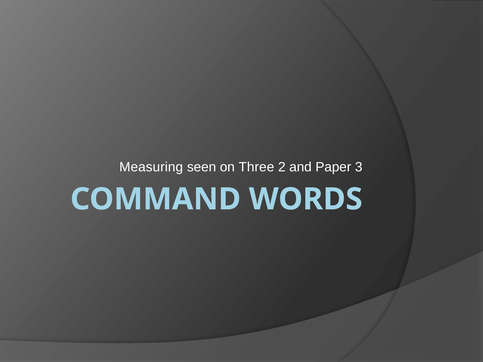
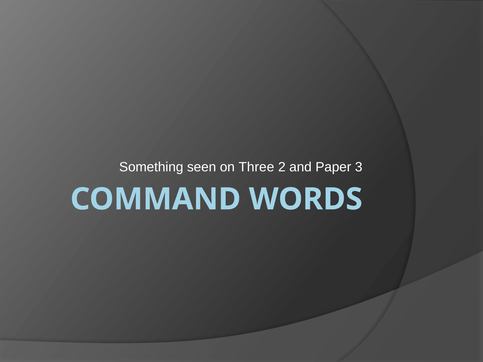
Measuring: Measuring -> Something
